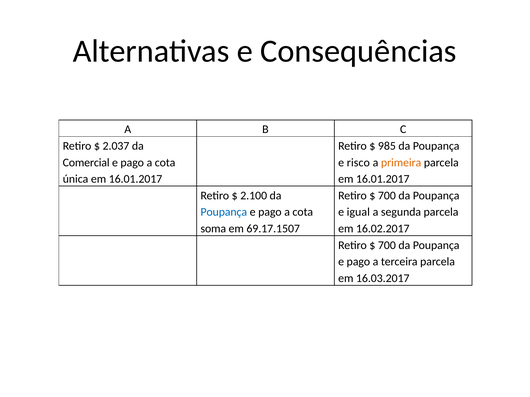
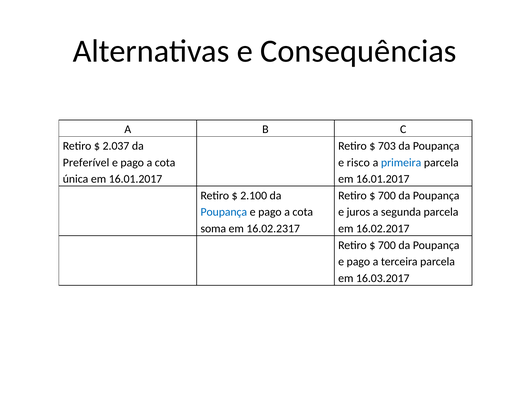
985: 985 -> 703
Comercial: Comercial -> Preferível
primeira colour: orange -> blue
igual: igual -> juros
69.17.1507: 69.17.1507 -> 16.02.2317
